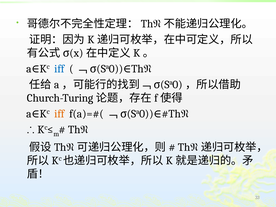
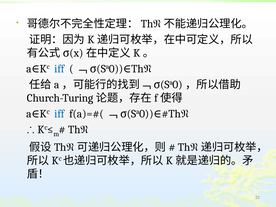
iff at (59, 114) colour: orange -> blue
